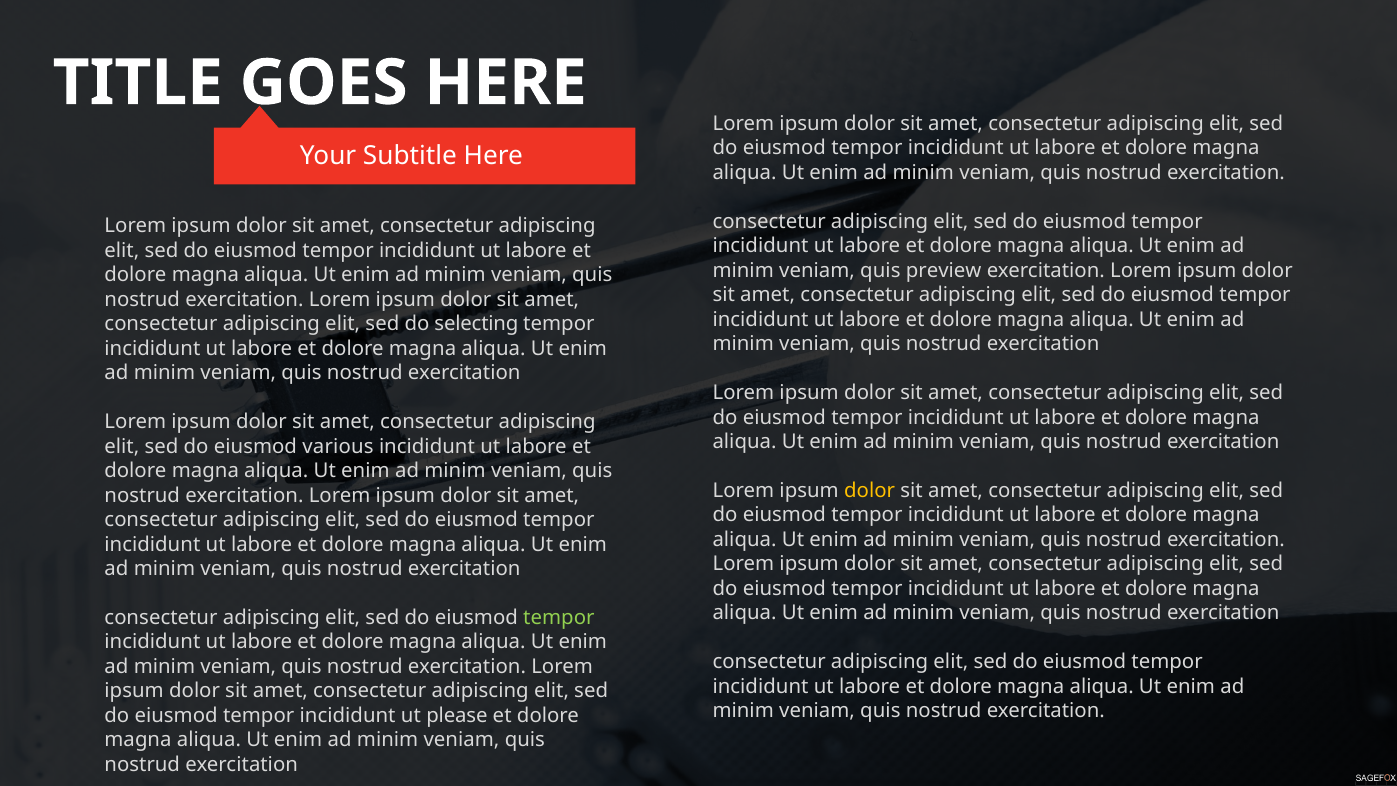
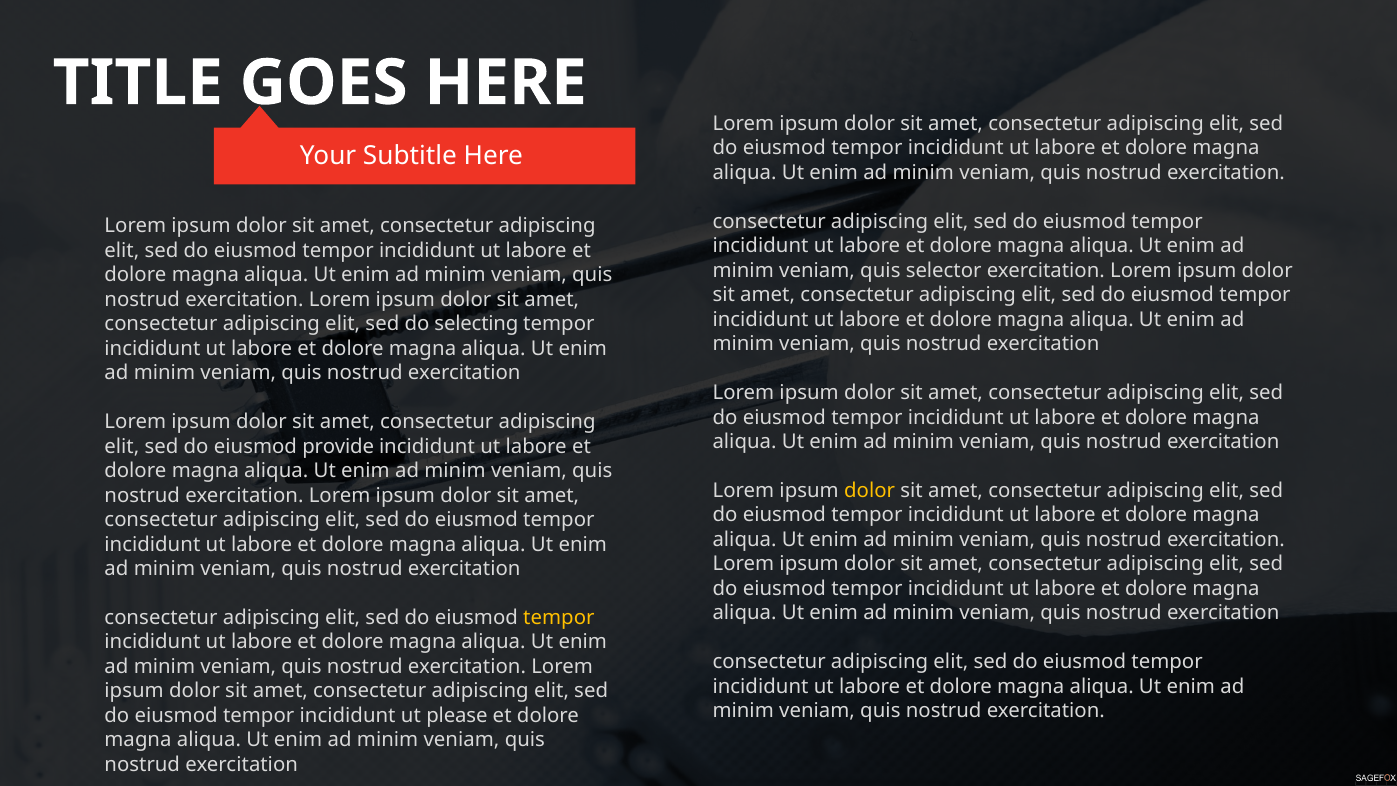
preview: preview -> selector
various: various -> provide
tempor at (559, 618) colour: light green -> yellow
